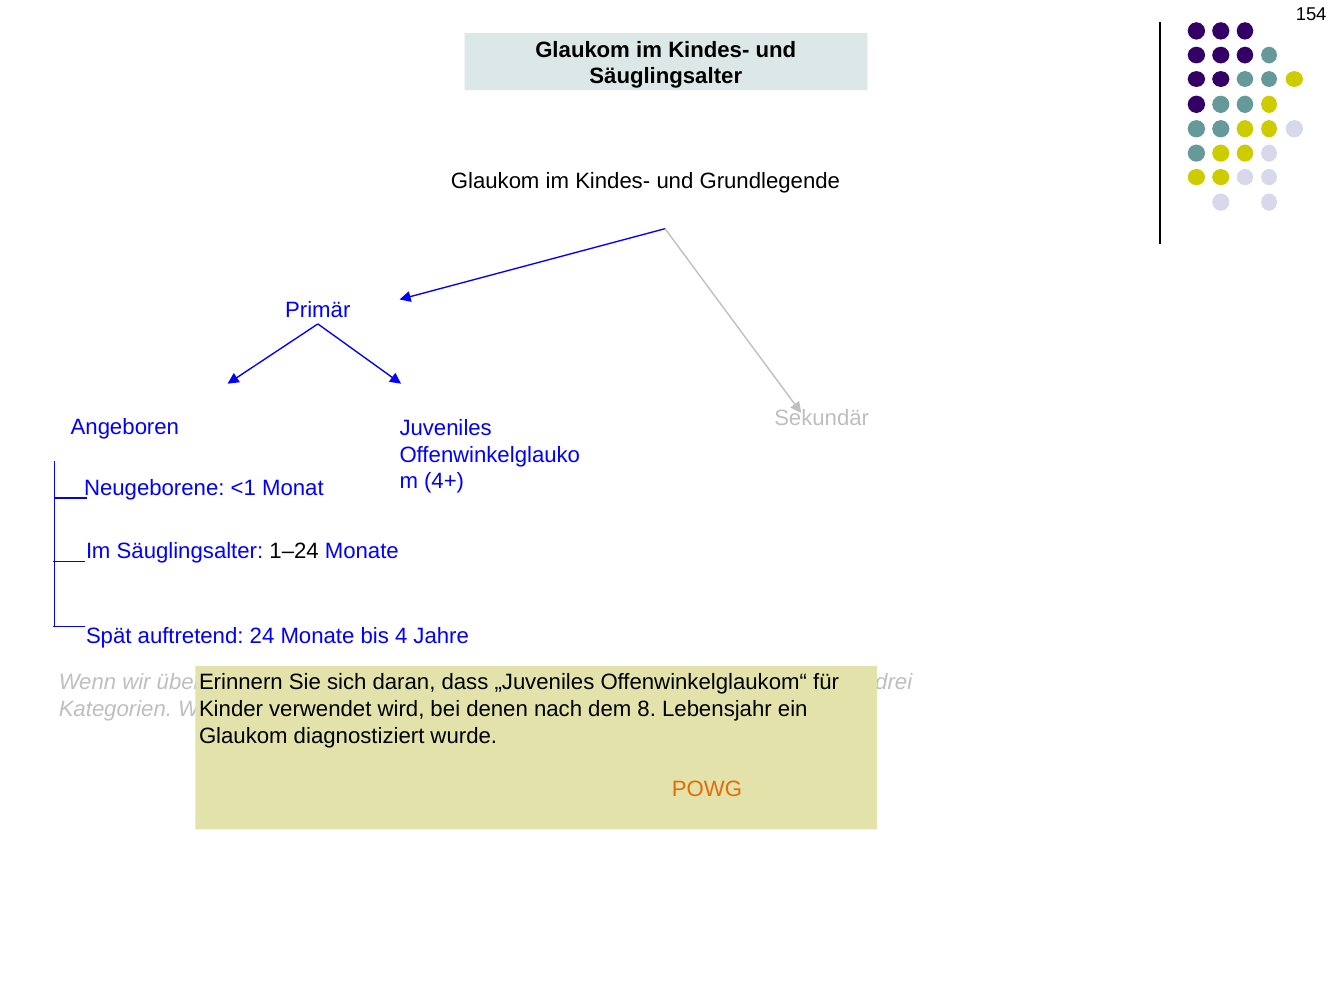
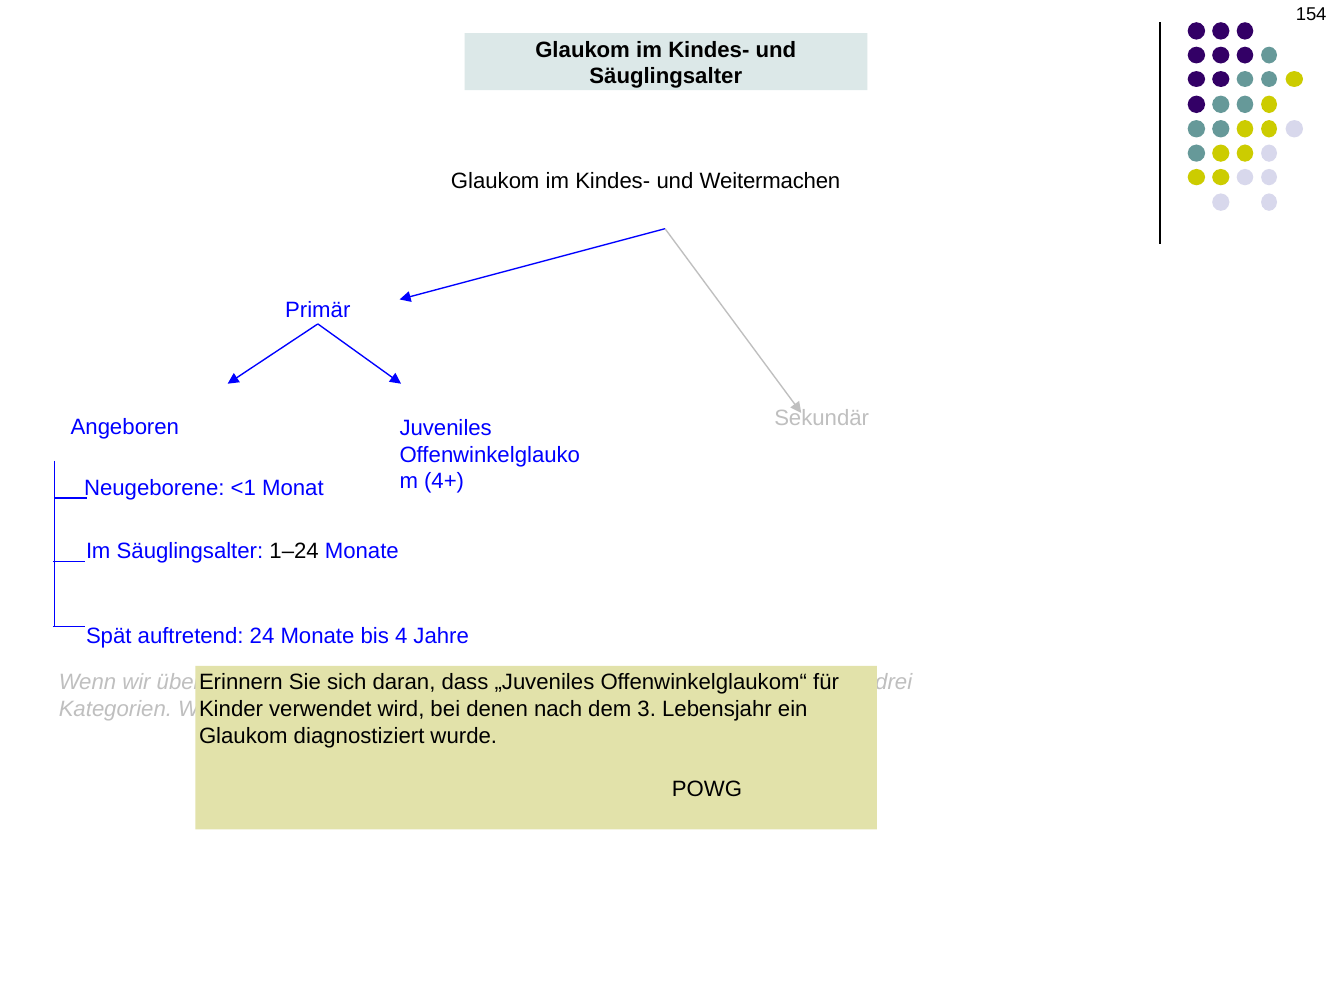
Grundlegende: Grundlegende -> Weitermachen
8: 8 -> 3
POWG colour: orange -> black
